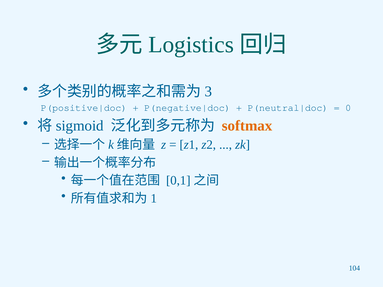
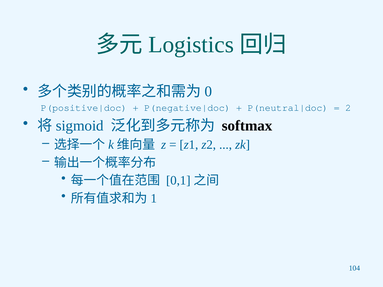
3: 3 -> 0
0: 0 -> 2
softmax colour: orange -> black
